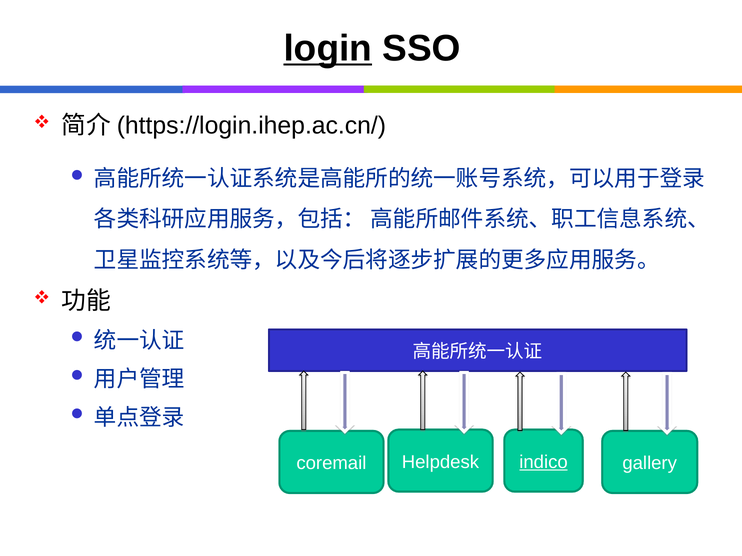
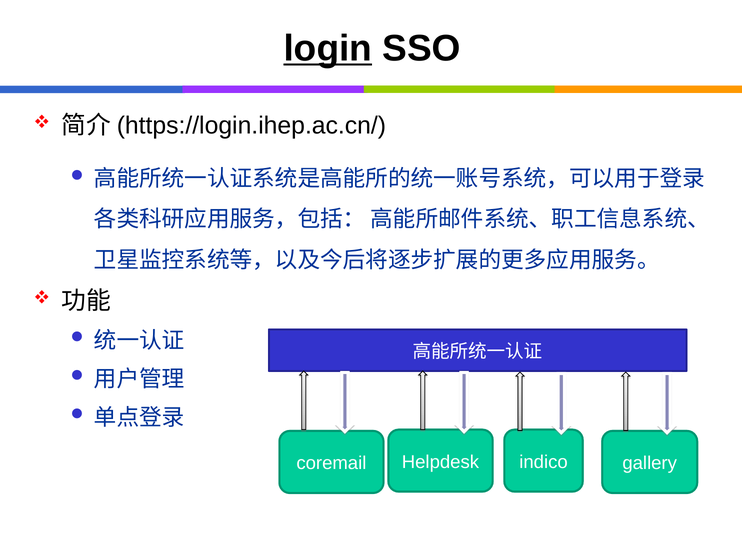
indico underline: present -> none
